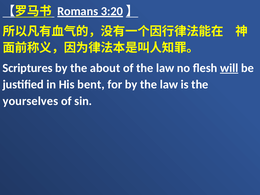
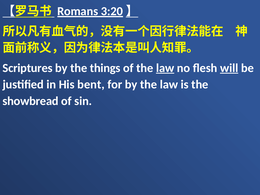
about: about -> things
law at (165, 68) underline: none -> present
yourselves: yourselves -> showbread
